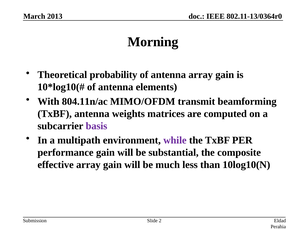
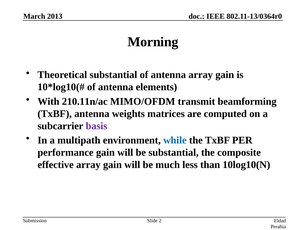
Theoretical probability: probability -> substantial
804.11n/ac: 804.11n/ac -> 210.11n/ac
while colour: purple -> blue
